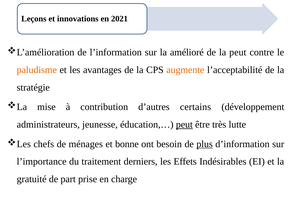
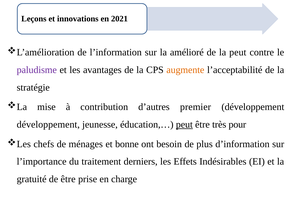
paludisme colour: orange -> purple
certains: certains -> premier
administrateurs at (48, 124): administrateurs -> développement
lutte: lutte -> pour
plus underline: present -> none
de part: part -> être
